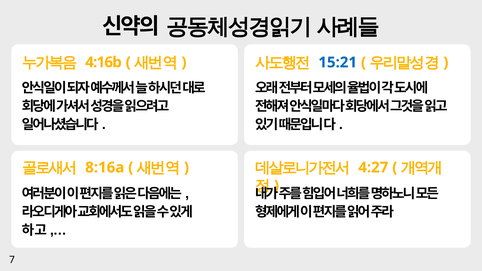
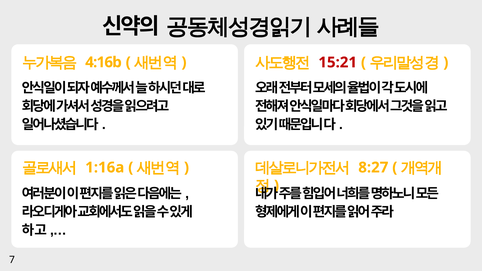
15:21 colour: blue -> red
8:16a: 8:16a -> 1:16a
4:27: 4:27 -> 8:27
